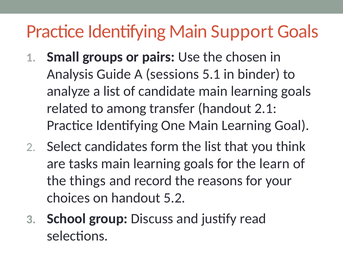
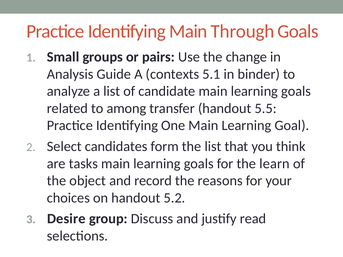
Support: Support -> Through
chosen: chosen -> change
sessions: sessions -> contexts
2.1: 2.1 -> 5.5
things: things -> object
School: School -> Desire
